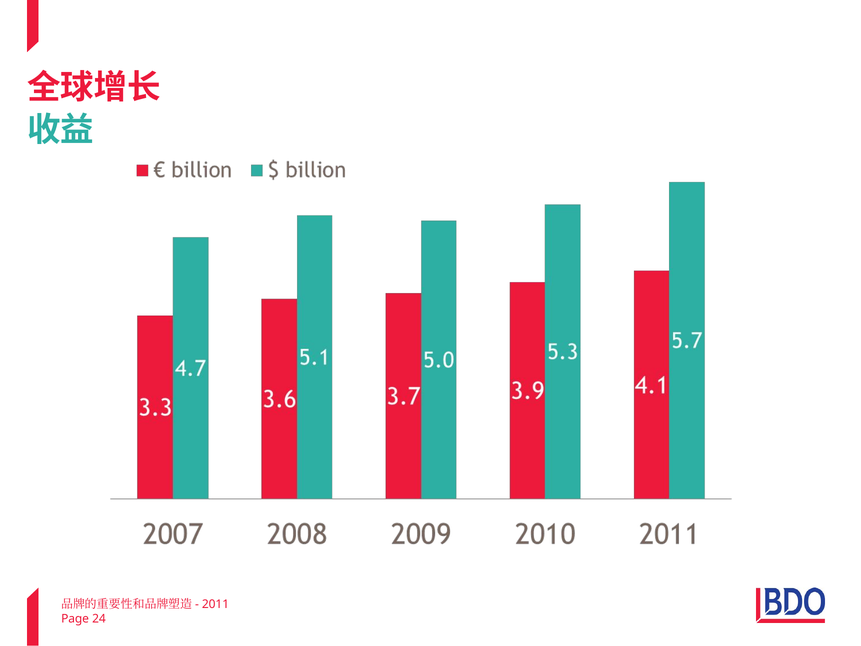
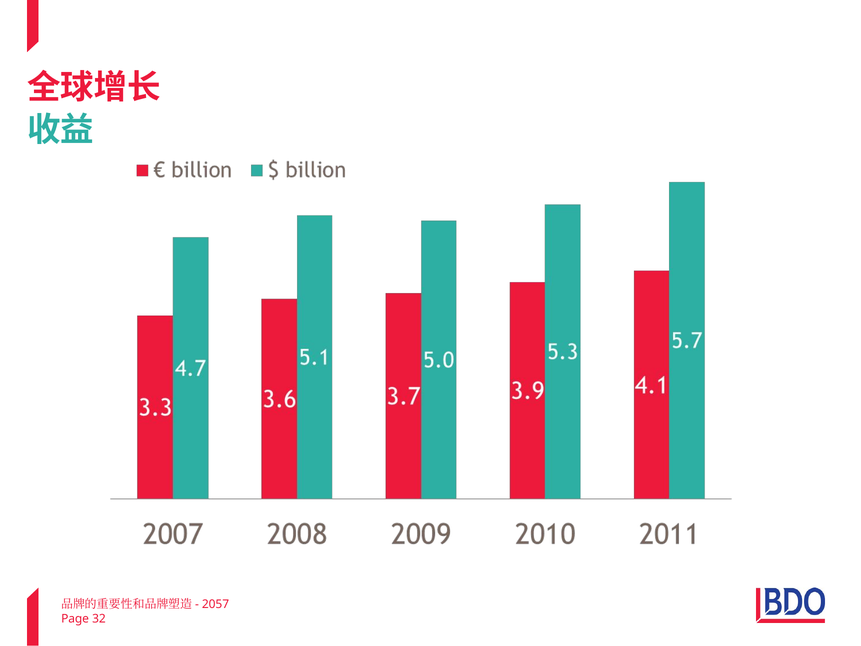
2011: 2011 -> 2057
24: 24 -> 32
